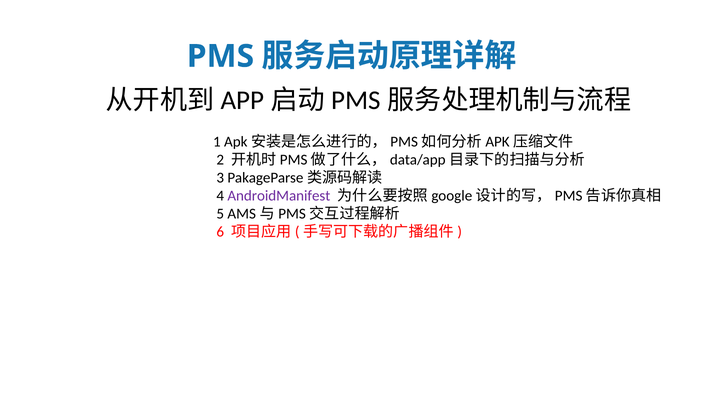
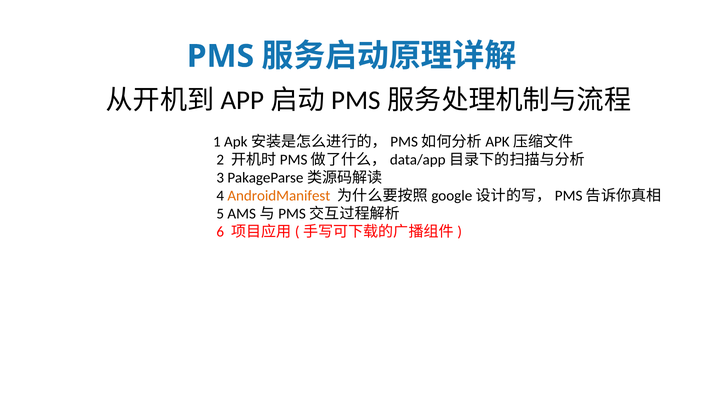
AndroidManifest colour: purple -> orange
